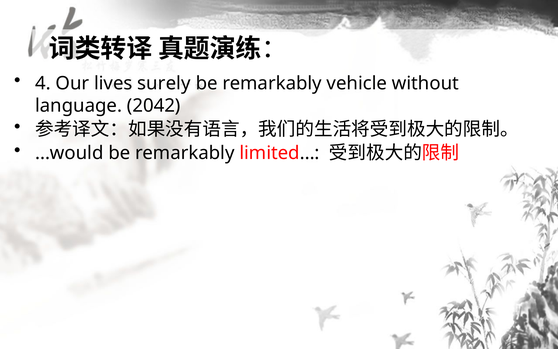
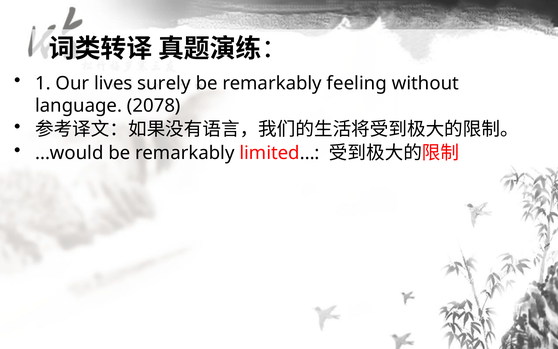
4: 4 -> 1
vehicle: vehicle -> feeling
2042: 2042 -> 2078
